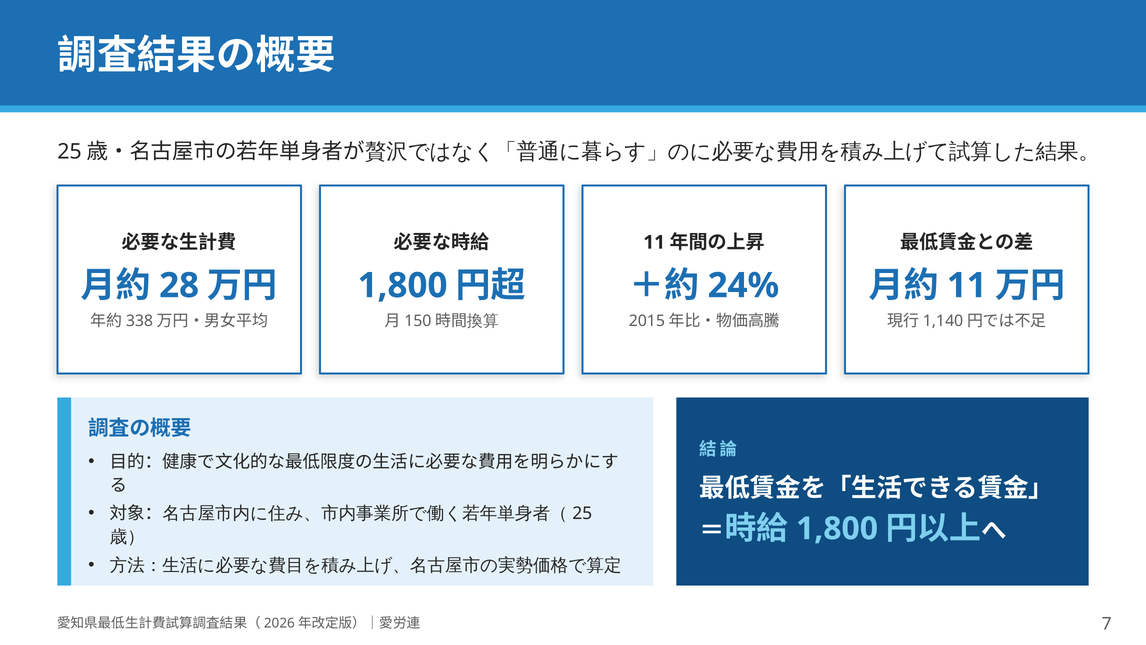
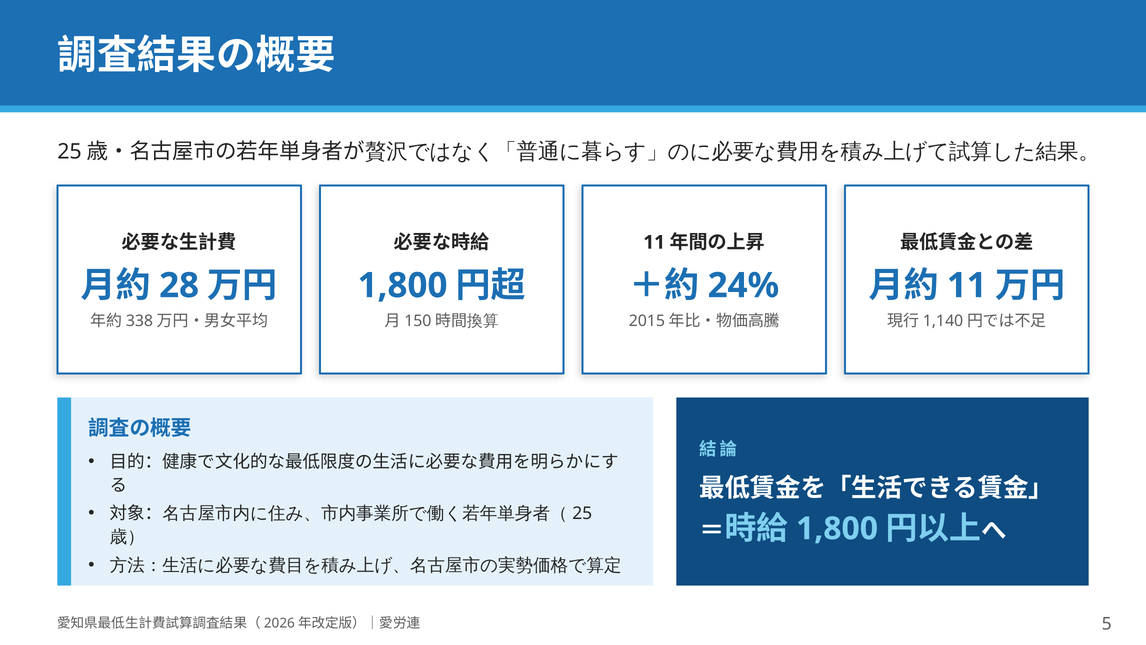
7: 7 -> 5
